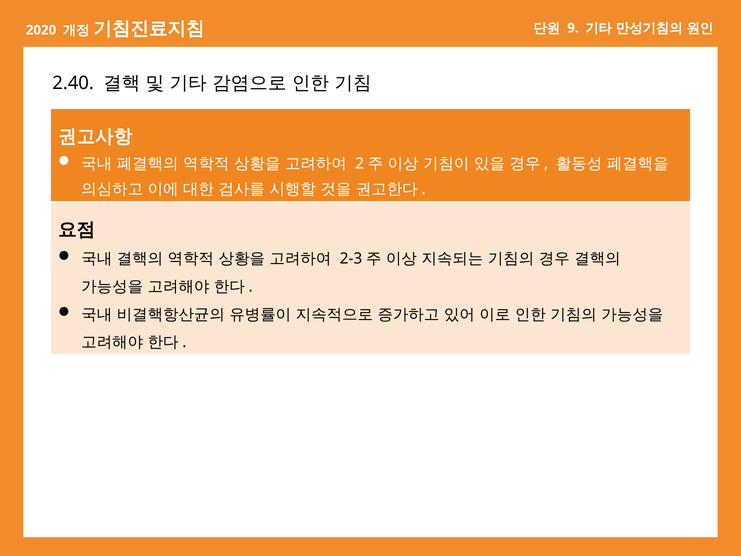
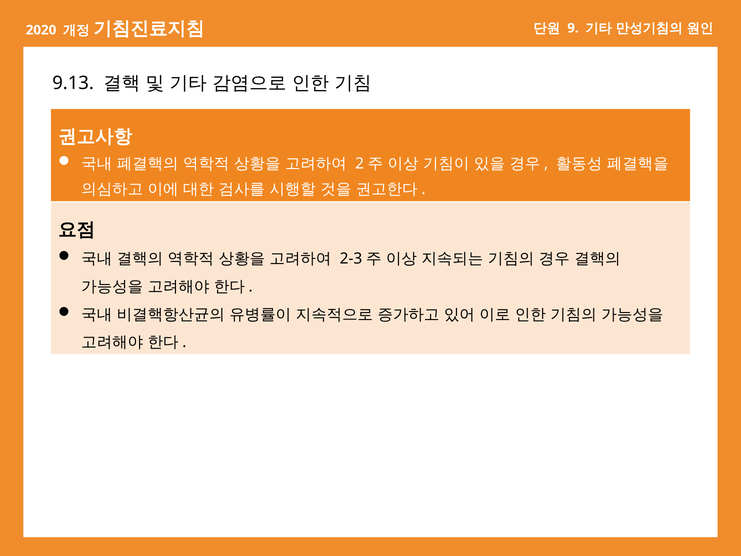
2.40: 2.40 -> 9.13
